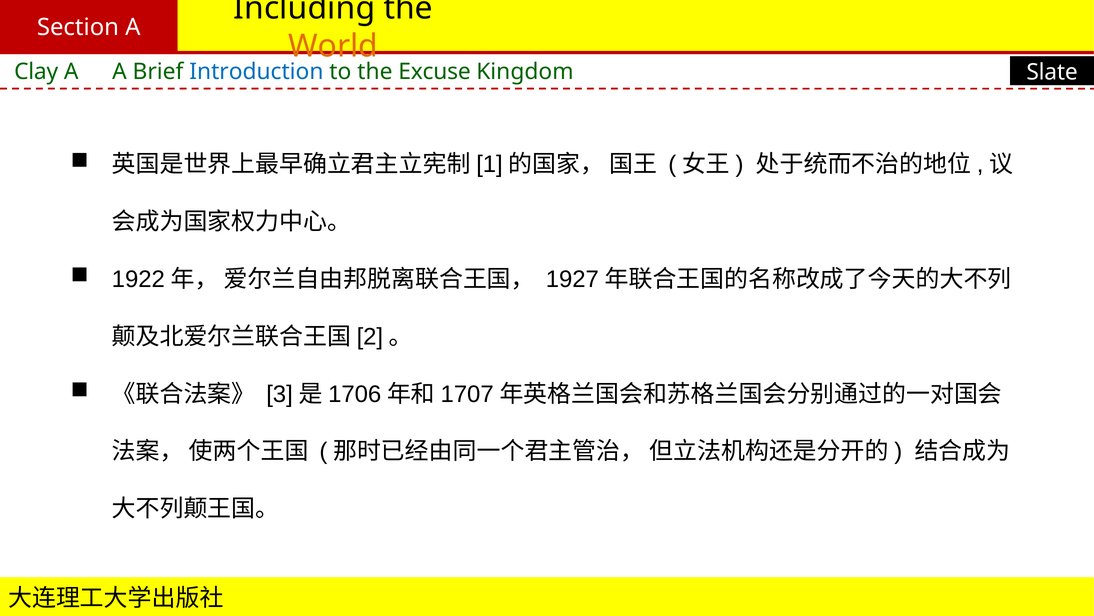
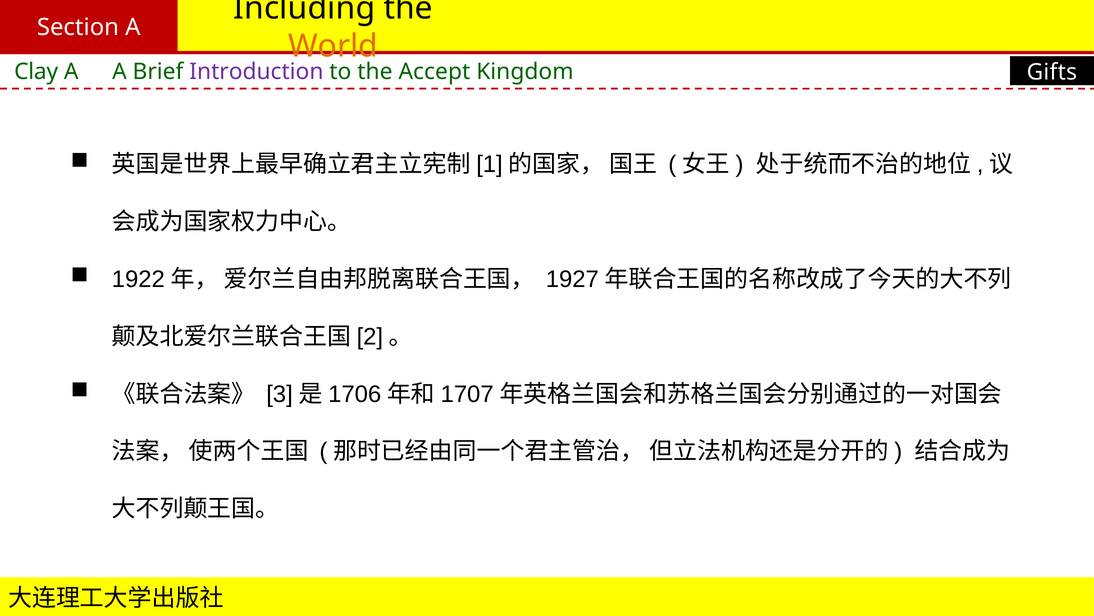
Introduction colour: blue -> purple
Excuse: Excuse -> Accept
Slate: Slate -> Gifts
